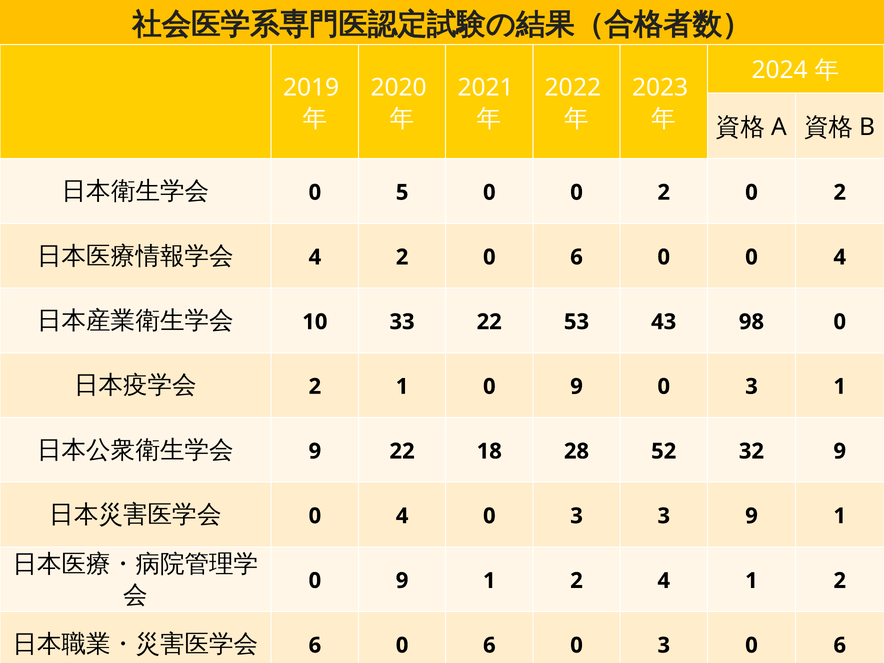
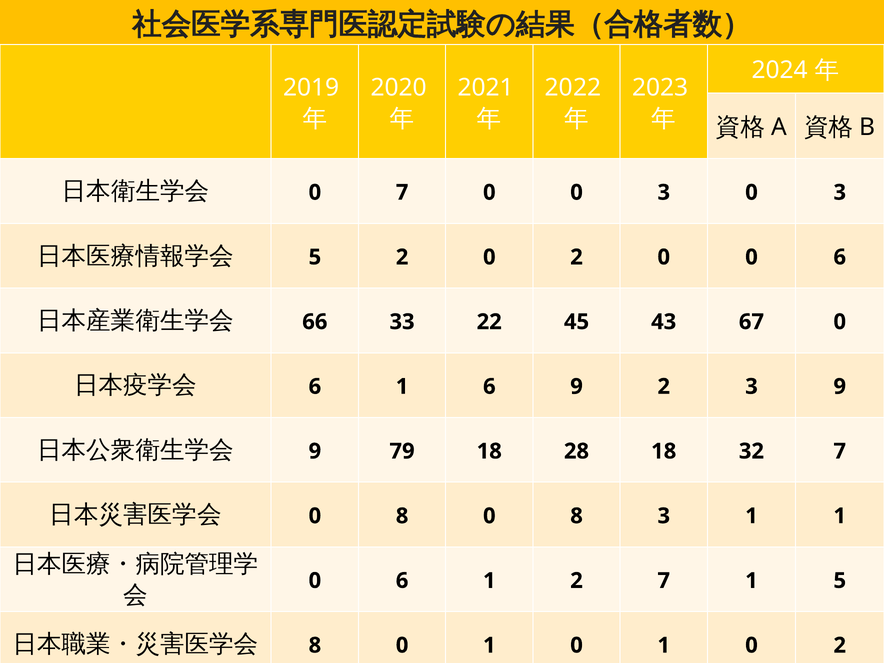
0 5: 5 -> 7
0 0 2: 2 -> 3
2 at (840, 192): 2 -> 3
4 at (315, 257): 4 -> 5
2 0 6: 6 -> 2
0 0 4: 4 -> 6
10: 10 -> 66
53: 53 -> 45
98: 98 -> 67
2 at (315, 387): 2 -> 6
1 0: 0 -> 6
9 0: 0 -> 2
3 1: 1 -> 9
9 22: 22 -> 79
28 52: 52 -> 18
32 9: 9 -> 7
4 at (402, 516): 4 -> 8
3 at (577, 516): 3 -> 8
3 9: 9 -> 1
9 at (402, 581): 9 -> 6
2 4: 4 -> 7
2 at (840, 581): 2 -> 5
6 at (315, 645): 6 -> 8
6 at (489, 645): 6 -> 1
3 at (664, 645): 3 -> 1
6 at (840, 645): 6 -> 2
